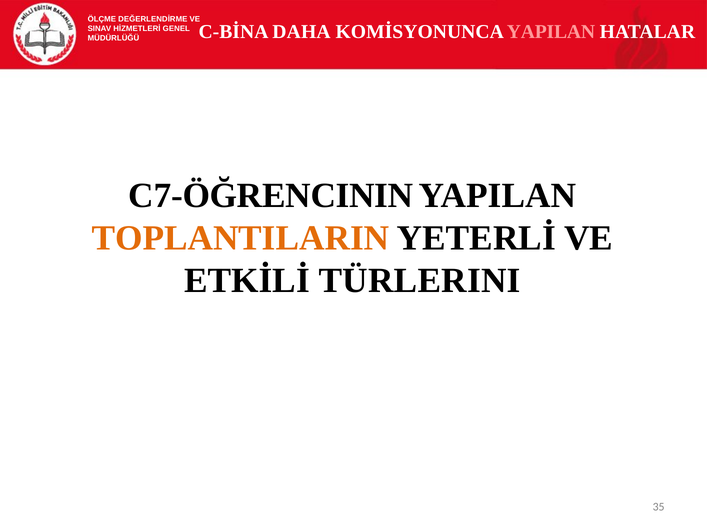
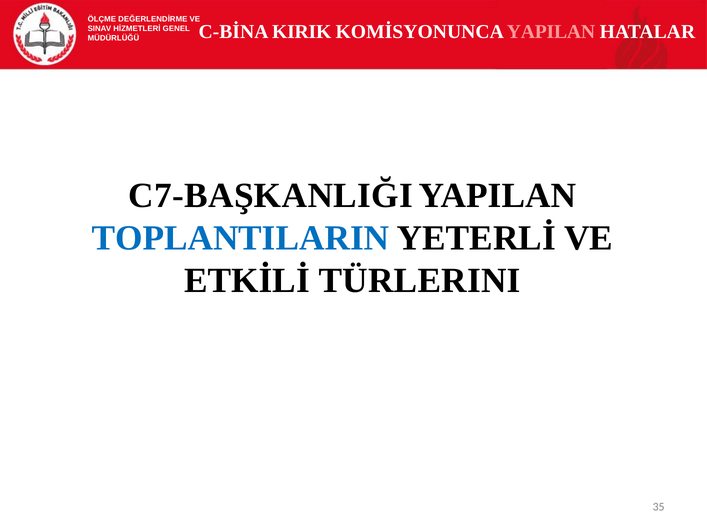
DAHA: DAHA -> KIRIK
C7-ÖĞRENCININ: C7-ÖĞRENCININ -> C7-BAŞKANLIĞI
TOPLANTILARIN colour: orange -> blue
